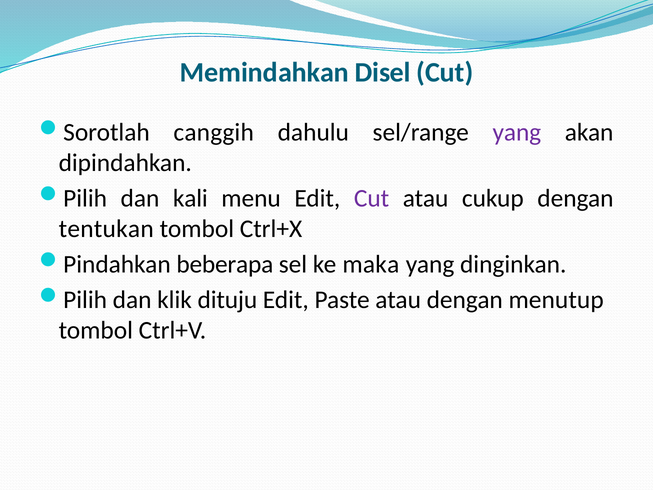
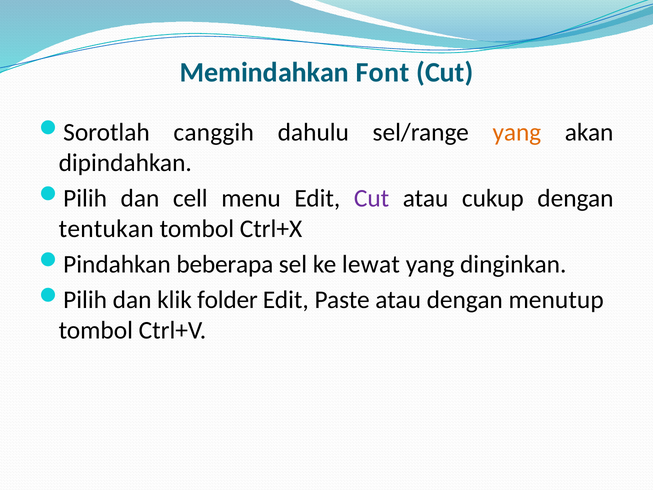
Disel: Disel -> Font
yang at (517, 132) colour: purple -> orange
kali: kali -> cell
maka: maka -> lewat
dituju: dituju -> folder
